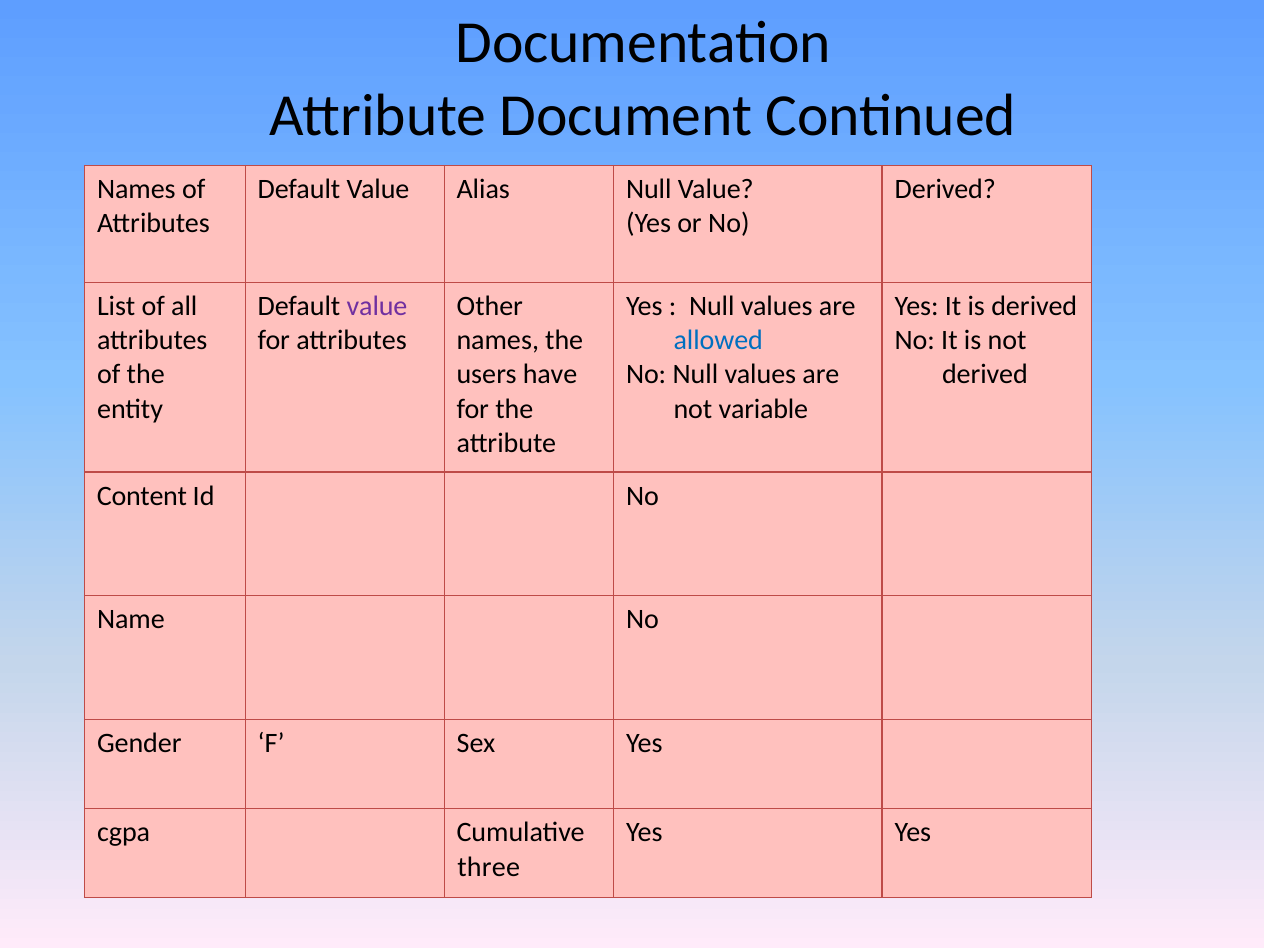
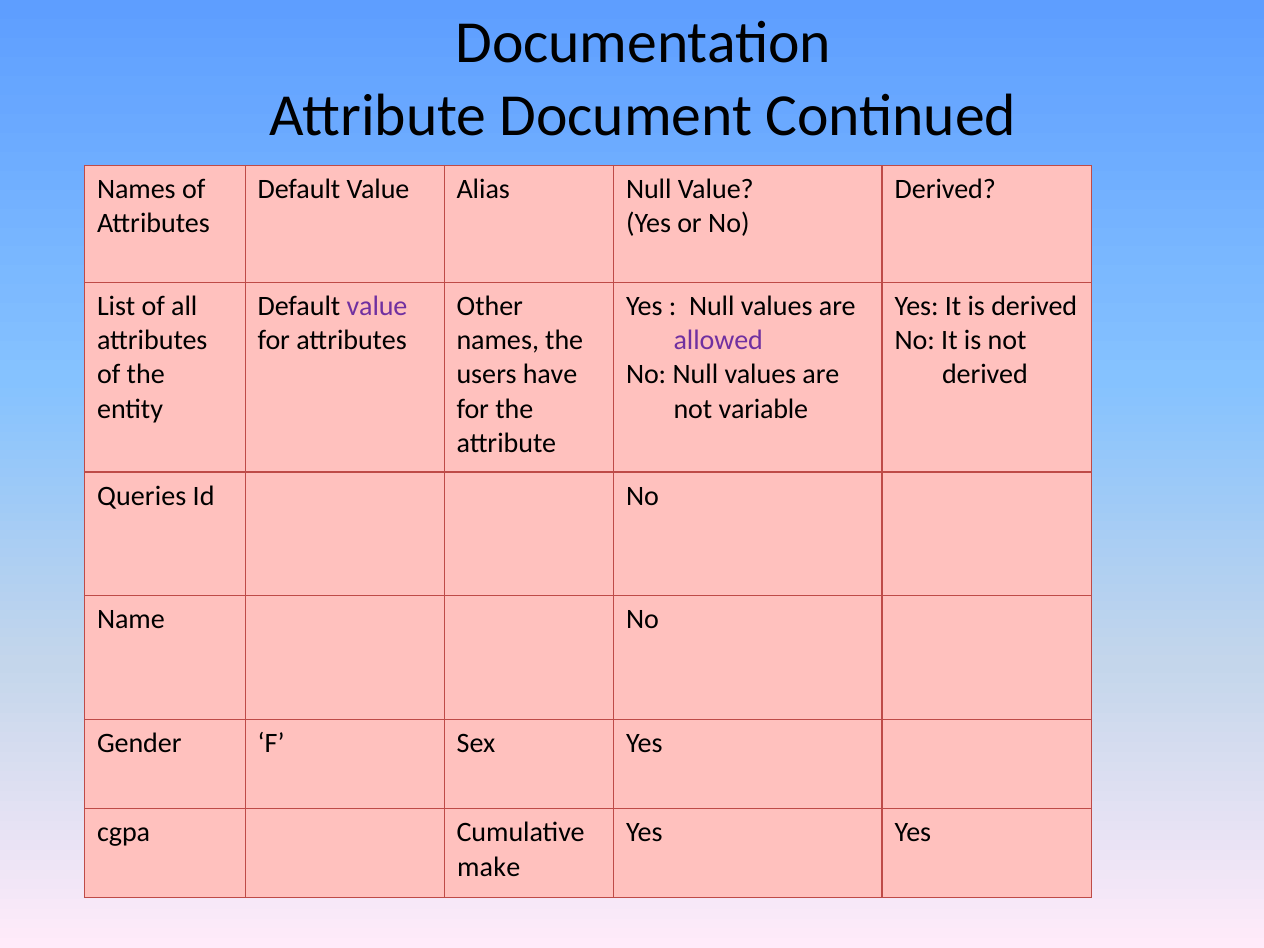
allowed colour: blue -> purple
Content: Content -> Queries
three: three -> make
